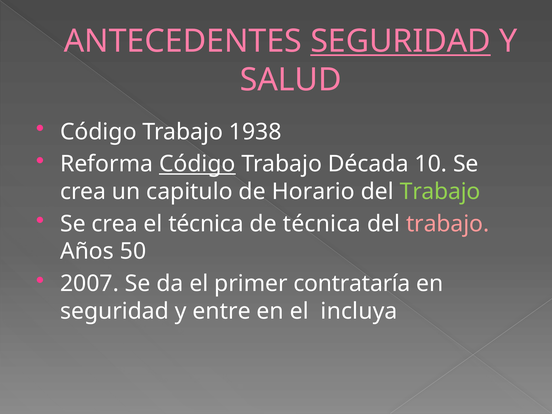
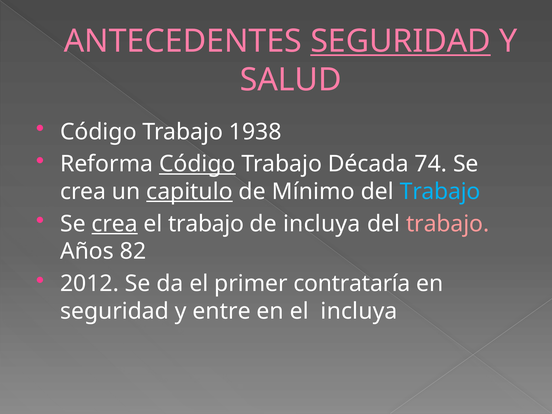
10: 10 -> 74
capitulo underline: none -> present
Horario: Horario -> Mínimo
Trabajo at (440, 192) colour: light green -> light blue
crea at (115, 224) underline: none -> present
el técnica: técnica -> trabajo
de técnica: técnica -> incluya
50: 50 -> 82
2007: 2007 -> 2012
